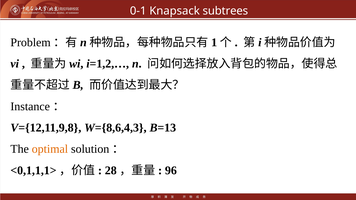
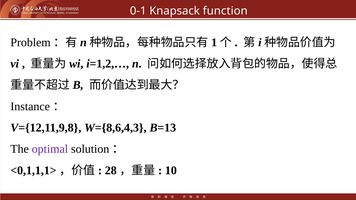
subtrees: subtrees -> function
optimal colour: orange -> purple
96: 96 -> 10
